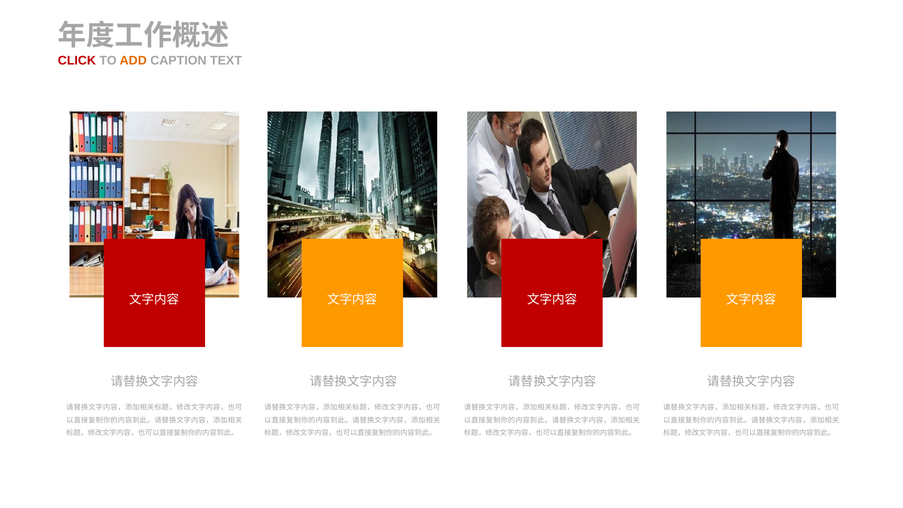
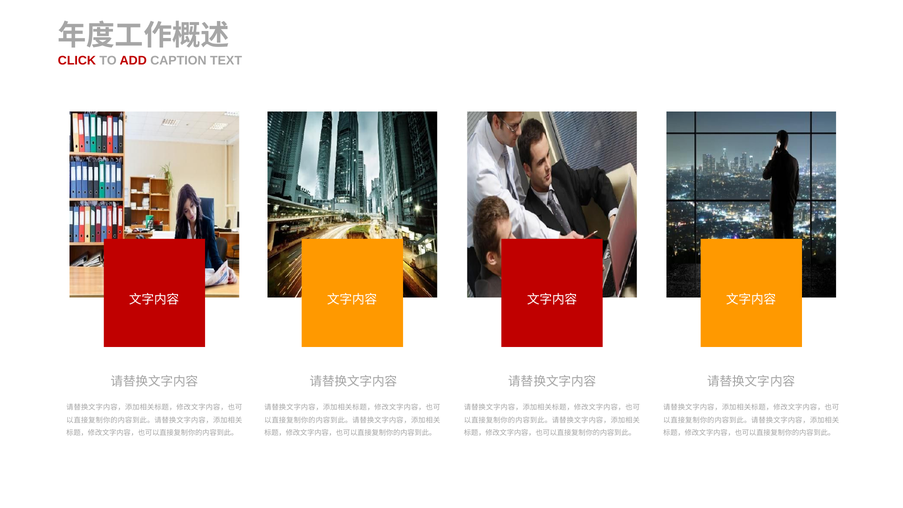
ADD colour: orange -> red
